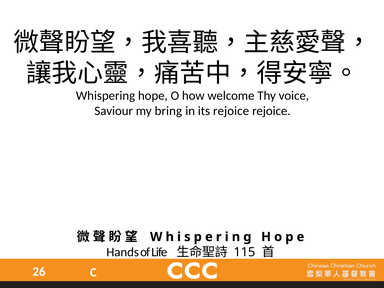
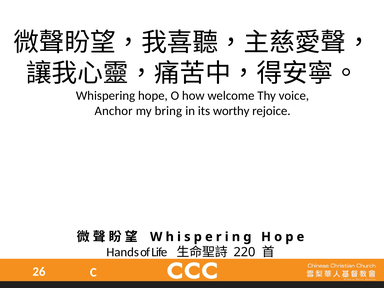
Saviour: Saviour -> Anchor
its rejoice: rejoice -> worthy
115: 115 -> 220
